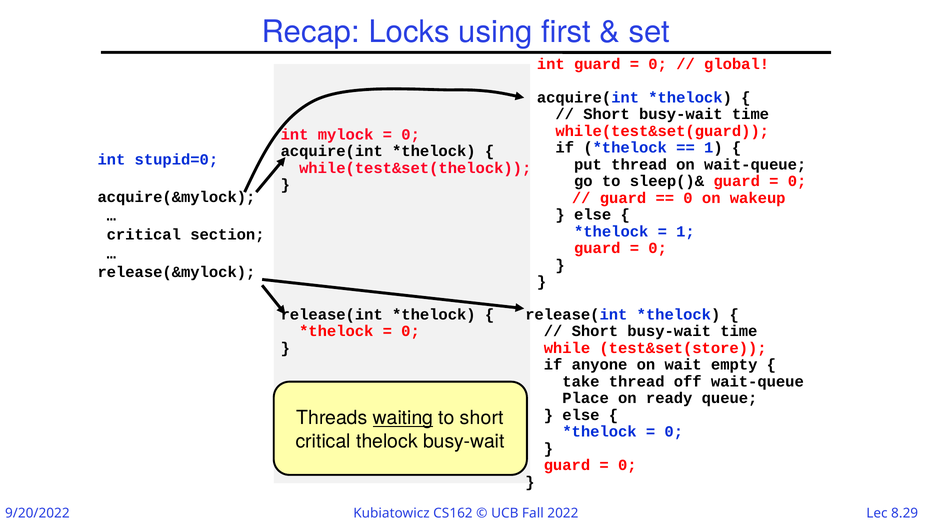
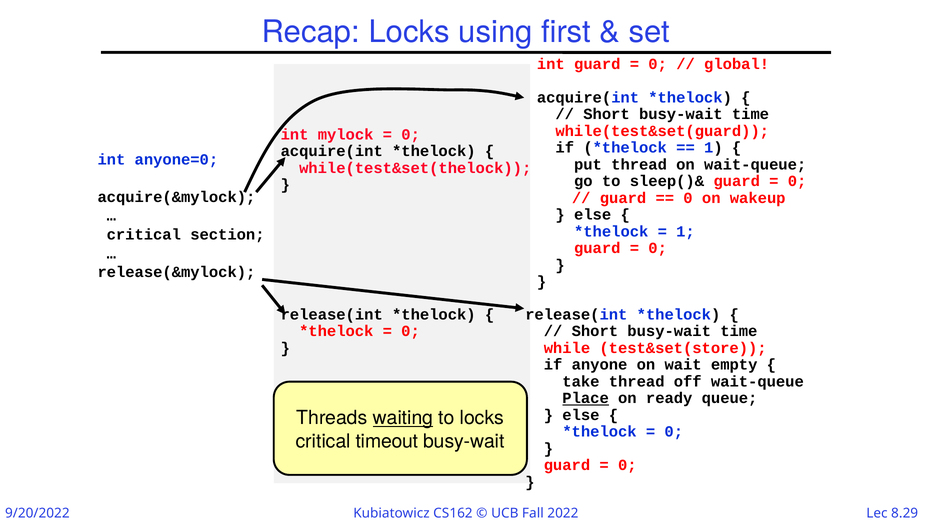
stupid=0: stupid=0 -> anyone=0
Place underline: none -> present
to short: short -> locks
thelock: thelock -> timeout
